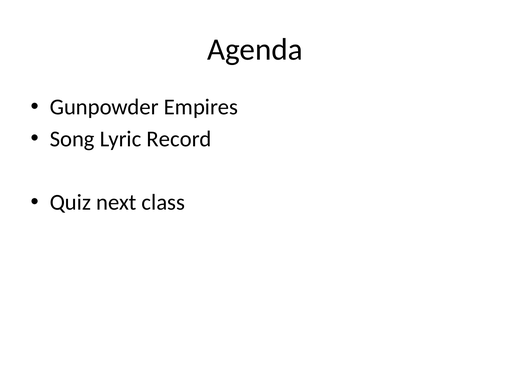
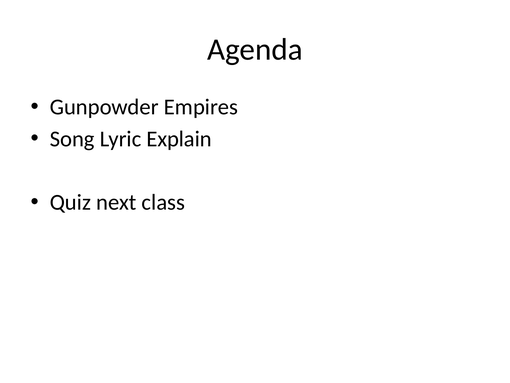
Record: Record -> Explain
